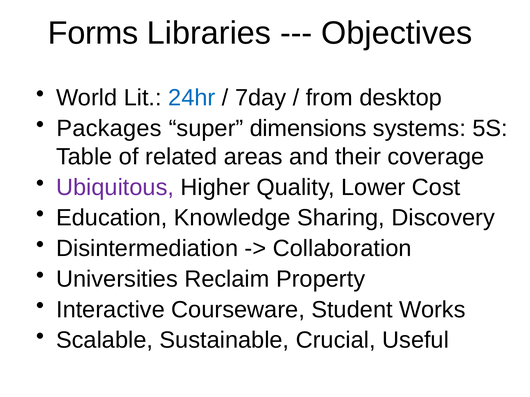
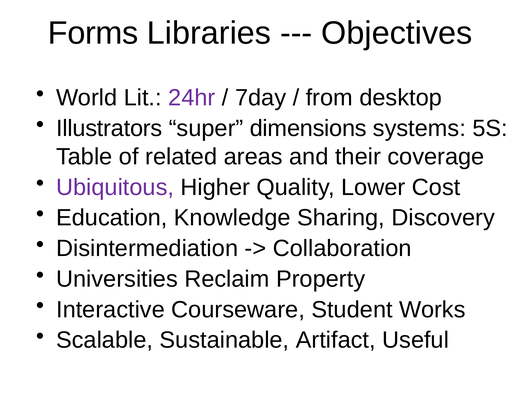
24hr colour: blue -> purple
Packages: Packages -> Illustrators
Crucial: Crucial -> Artifact
